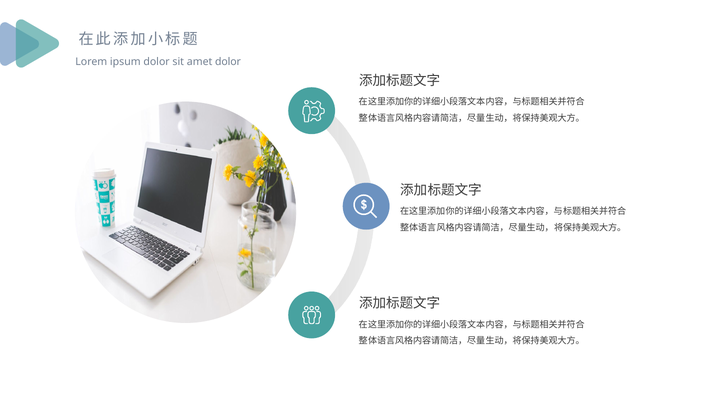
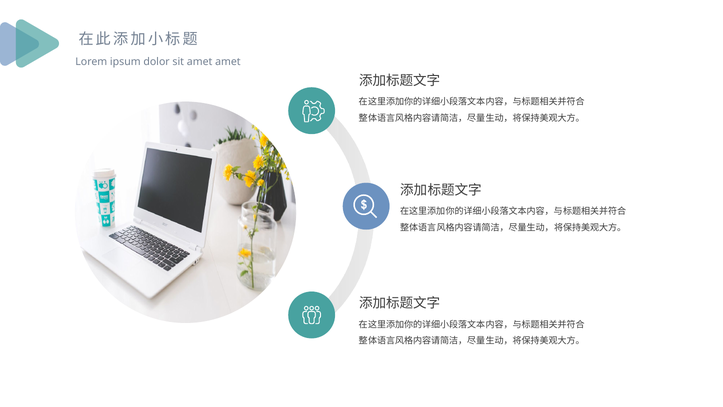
amet dolor: dolor -> amet
